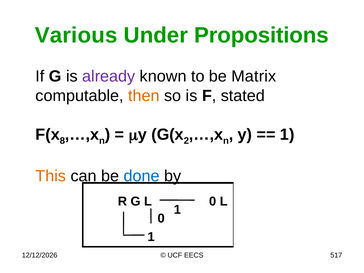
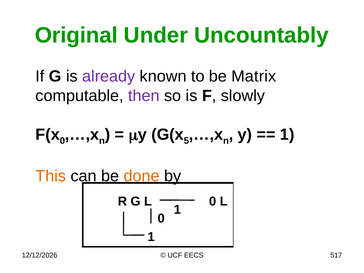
Various: Various -> Original
Propositions: Propositions -> Uncountably
then colour: orange -> purple
stated: stated -> slowly
8 at (62, 141): 8 -> 0
2: 2 -> 5
done colour: blue -> orange
